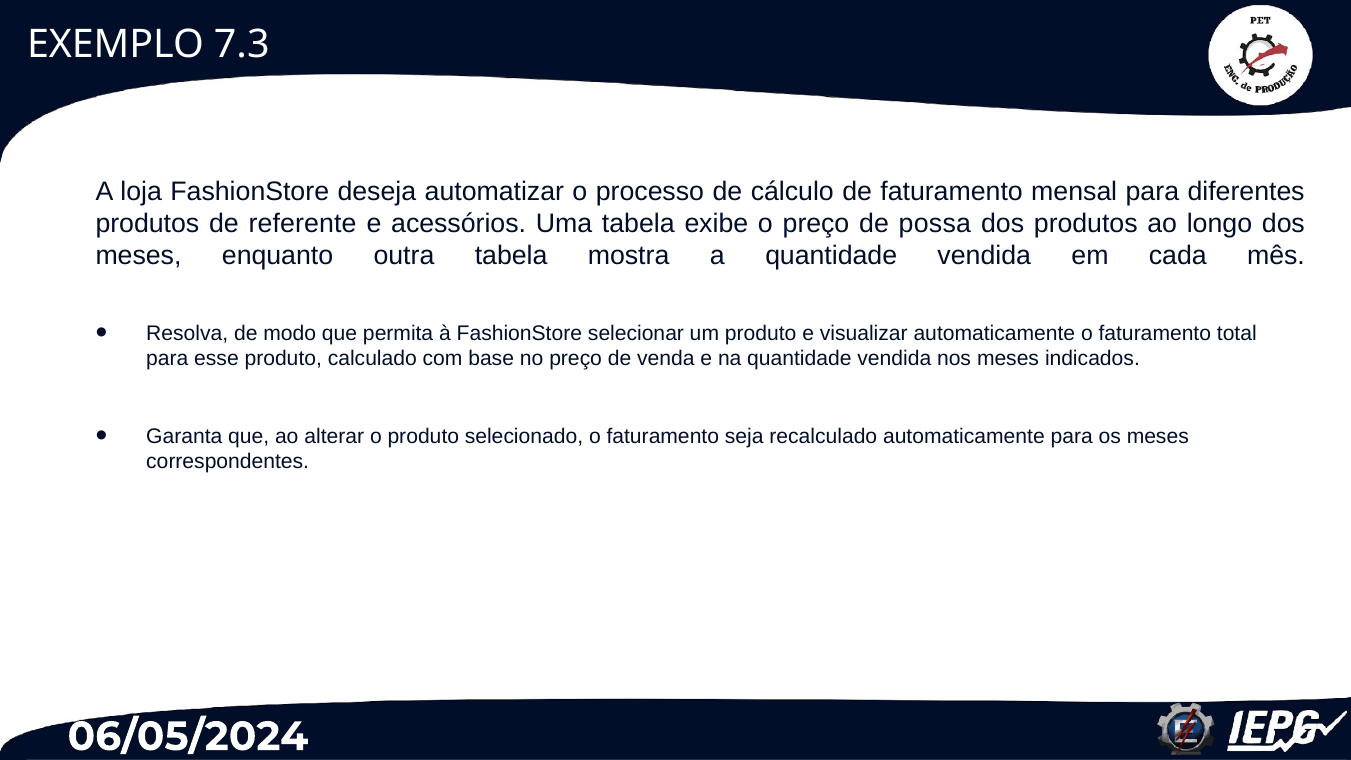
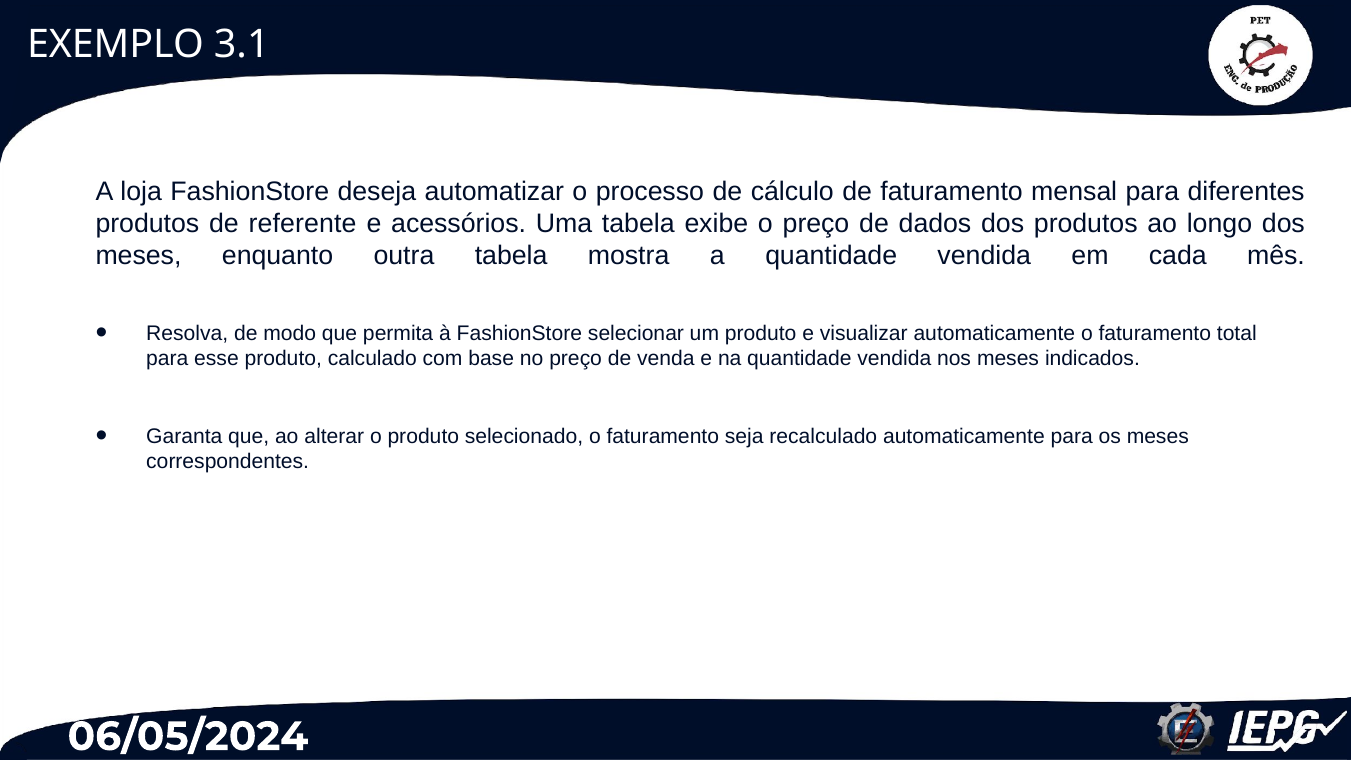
7.3: 7.3 -> 3.1
possa: possa -> dados
